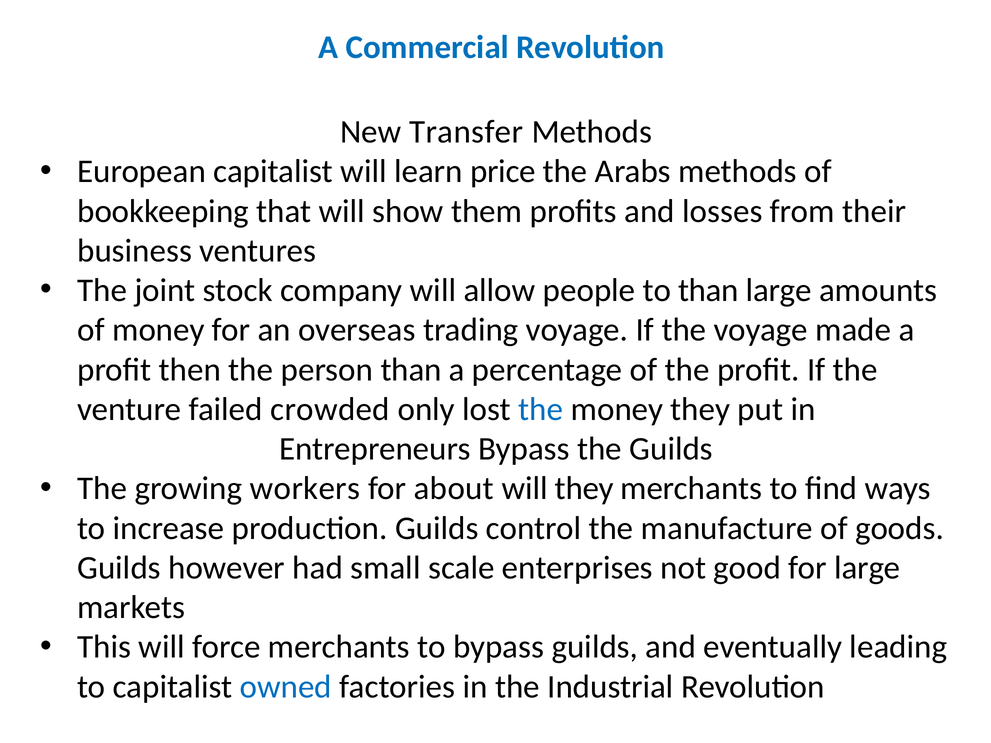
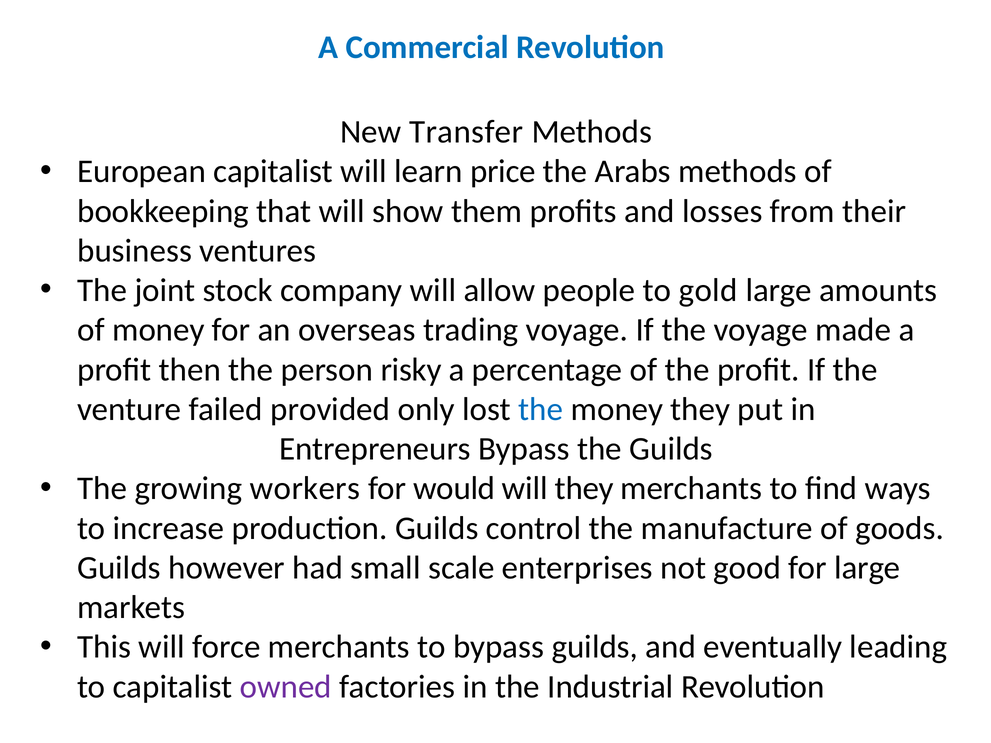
to than: than -> gold
person than: than -> risky
crowded: crowded -> provided
about: about -> would
owned colour: blue -> purple
